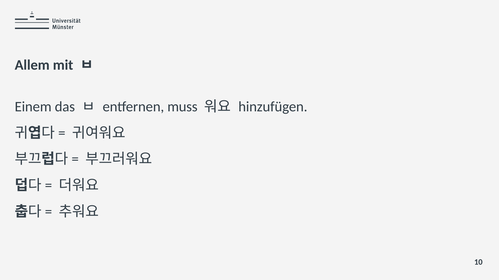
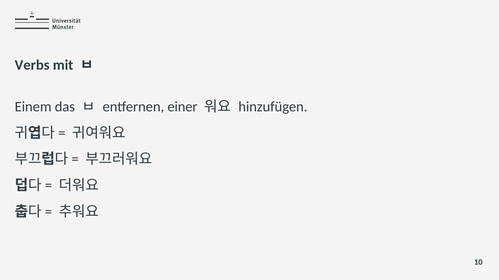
Allem: Allem -> Verbs
muss: muss -> einer
